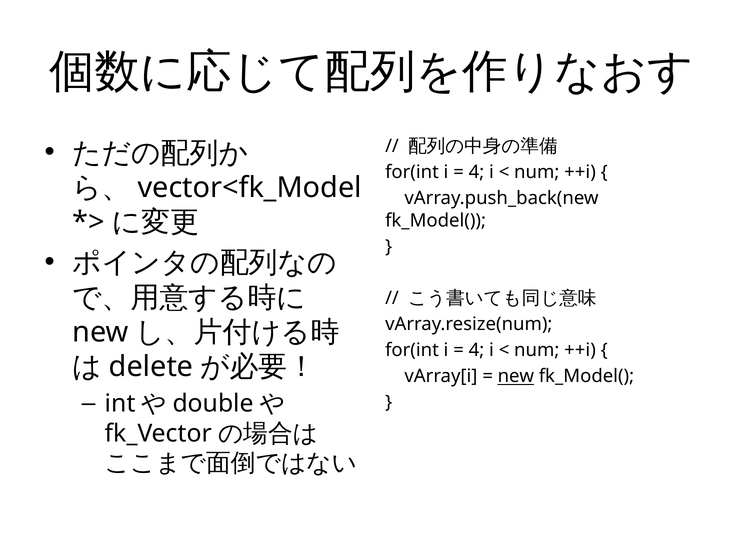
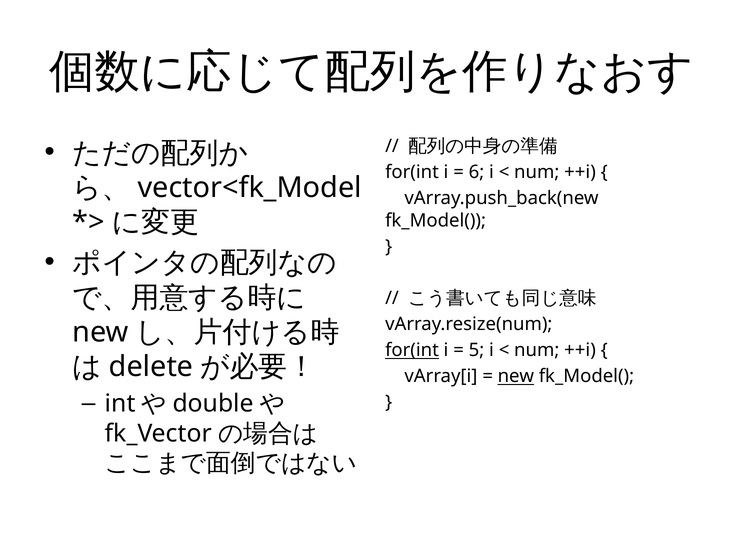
4 at (477, 172): 4 -> 6
for(int at (412, 351) underline: none -> present
4 at (477, 351): 4 -> 5
